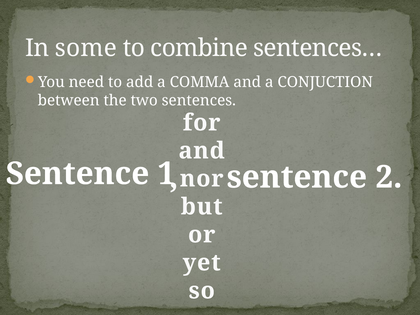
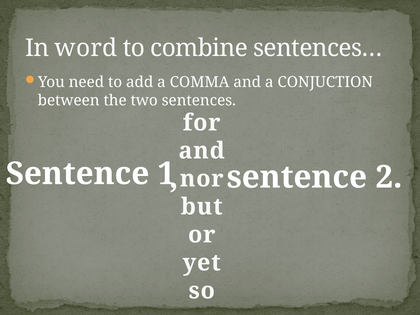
some: some -> word
